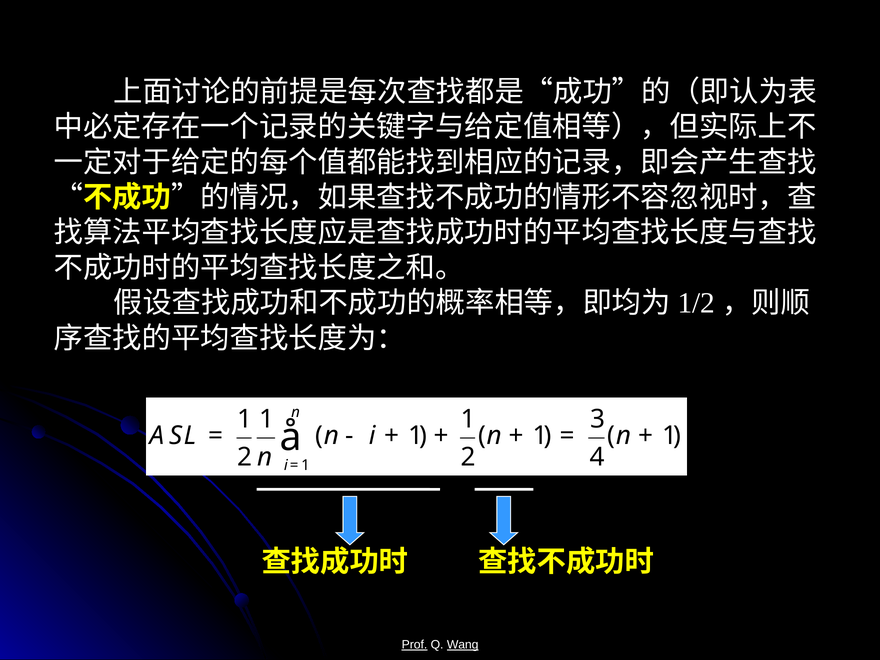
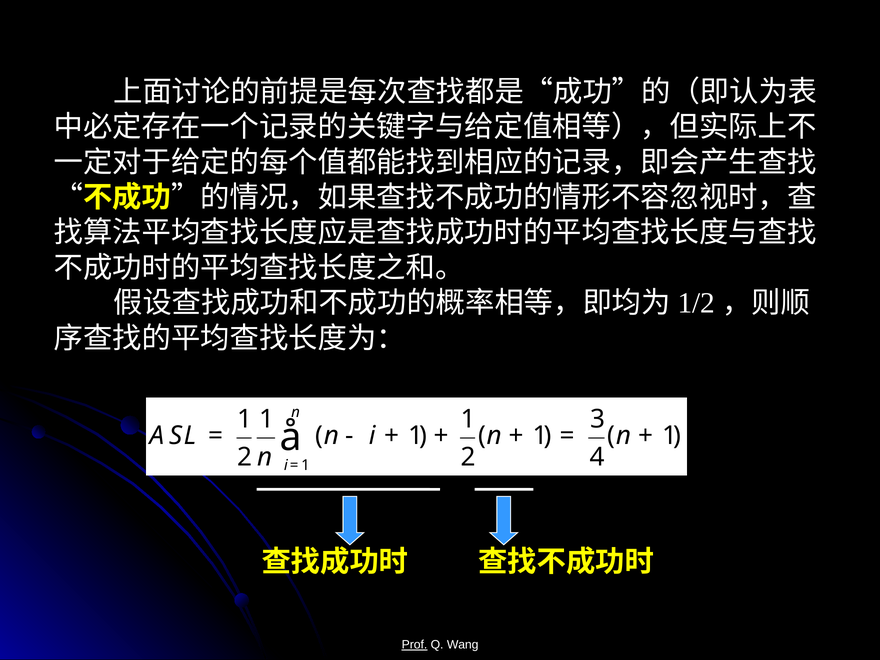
Wang underline: present -> none
